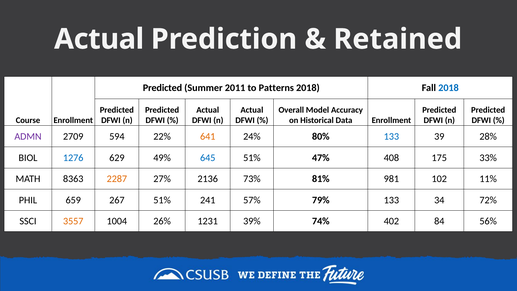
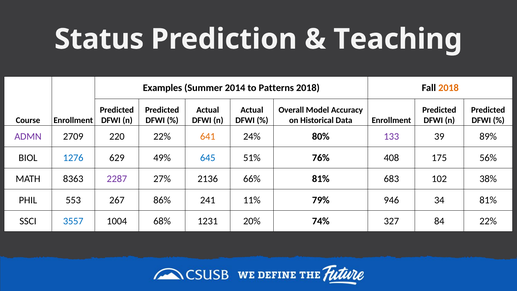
Actual at (99, 39): Actual -> Status
Retained: Retained -> Teaching
Predicted at (162, 88): Predicted -> Examples
2011: 2011 -> 2014
2018 at (449, 88) colour: blue -> orange
594: 594 -> 220
133 at (391, 136) colour: blue -> purple
28%: 28% -> 89%
47%: 47% -> 76%
33%: 33% -> 56%
2287 colour: orange -> purple
73%: 73% -> 66%
981: 981 -> 683
11%: 11% -> 38%
659: 659 -> 553
267 51%: 51% -> 86%
57%: 57% -> 11%
79% 133: 133 -> 946
34 72%: 72% -> 81%
3557 colour: orange -> blue
26%: 26% -> 68%
39%: 39% -> 20%
402: 402 -> 327
84 56%: 56% -> 22%
